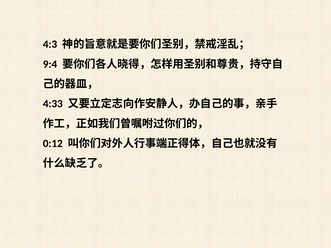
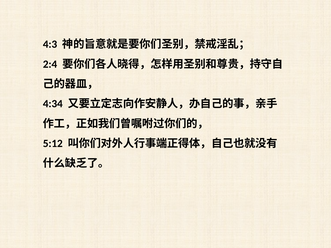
9:4: 9:4 -> 2:4
4:33: 4:33 -> 4:34
0:12: 0:12 -> 5:12
